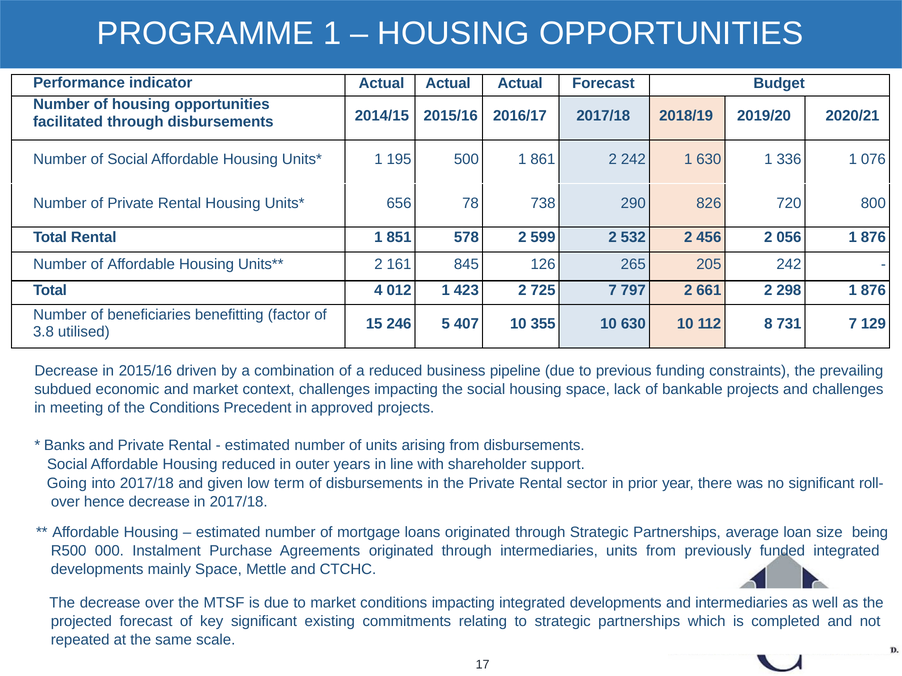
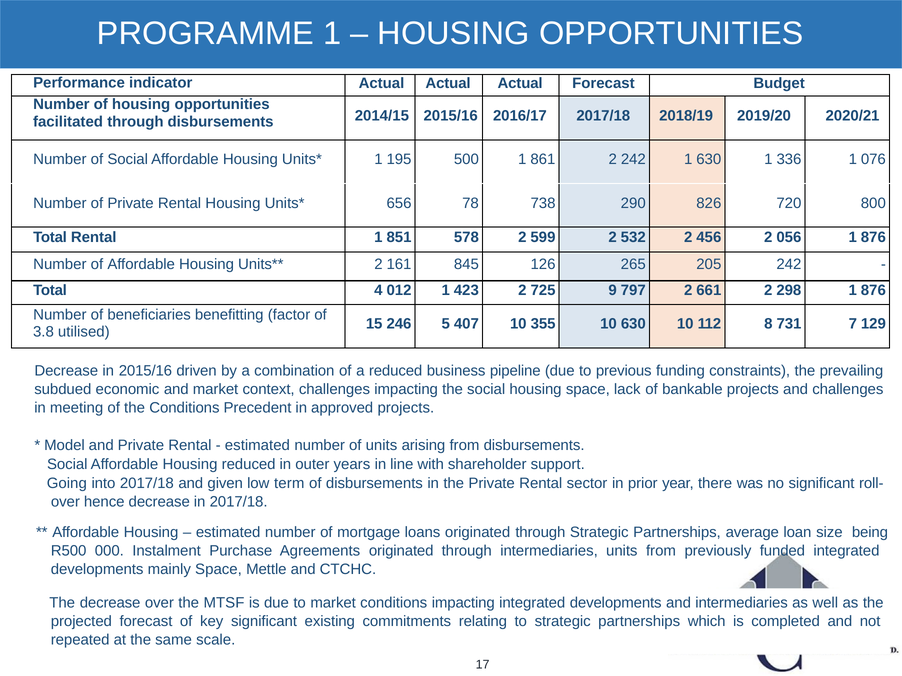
725 7: 7 -> 9
Banks: Banks -> Model
